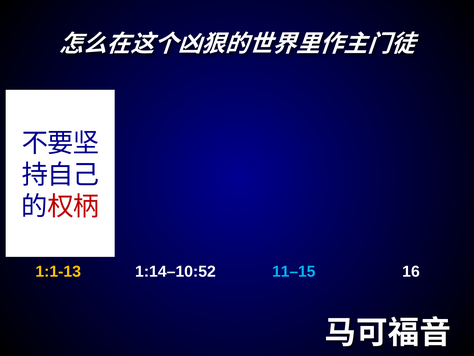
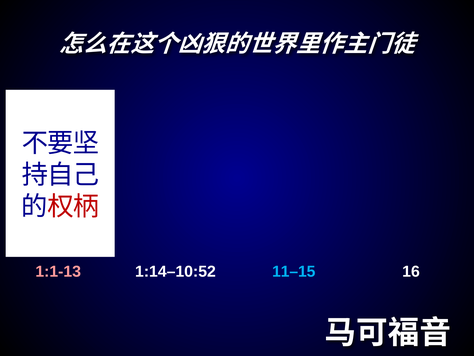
1:1-13 colour: yellow -> pink
